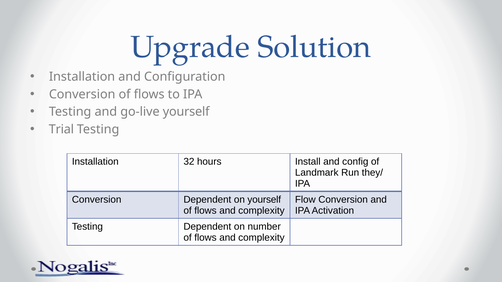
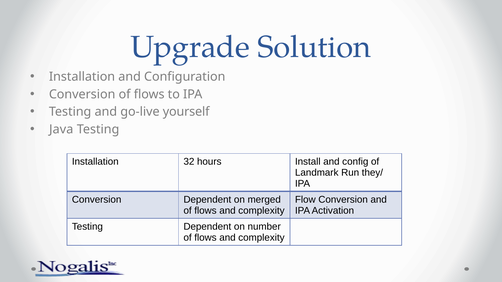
Trial: Trial -> Java
on yourself: yourself -> merged
